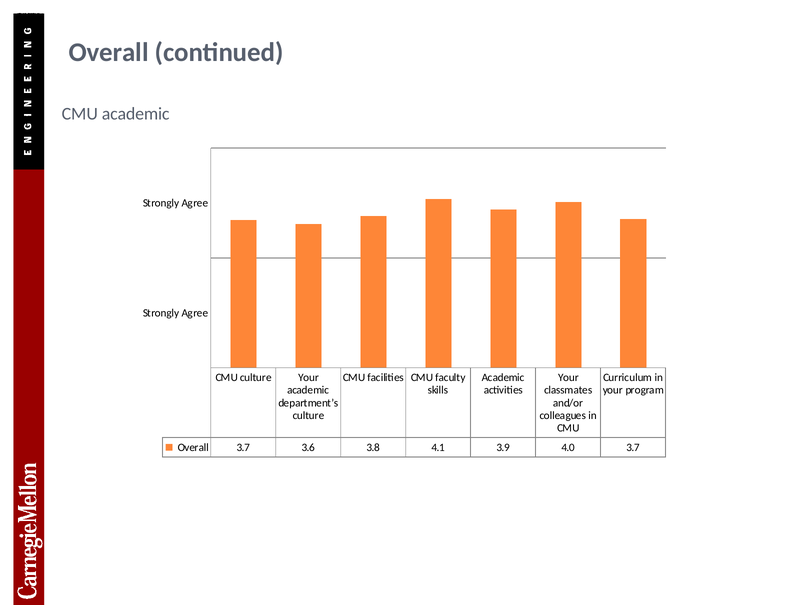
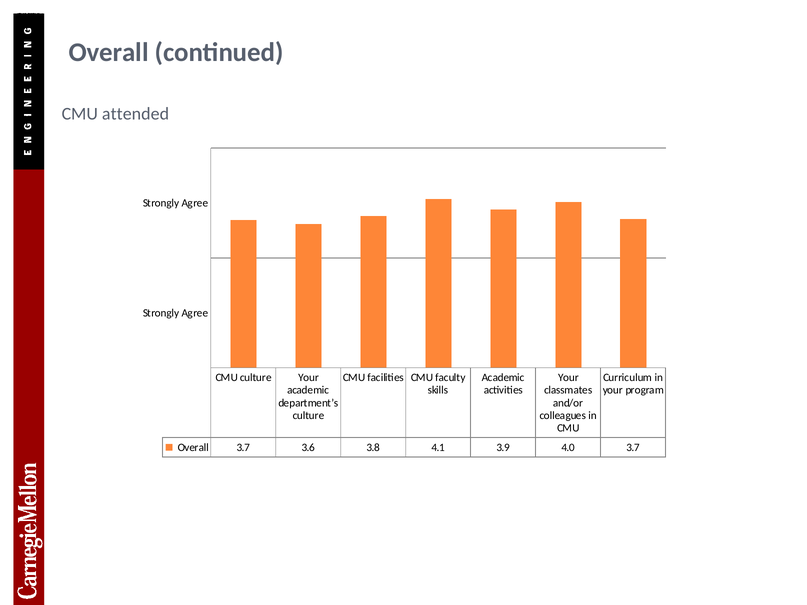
CMU academic: academic -> attended
